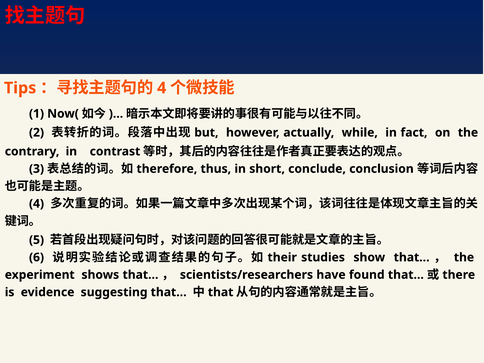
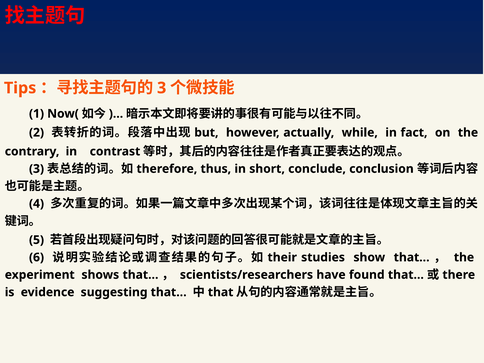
4 at (162, 88): 4 -> 3
